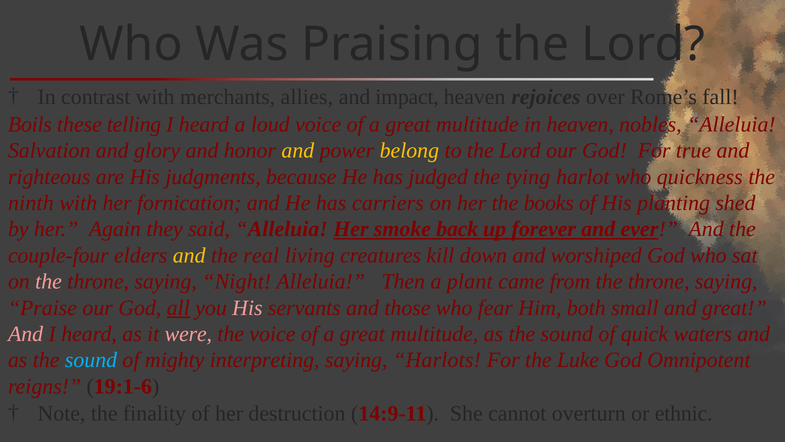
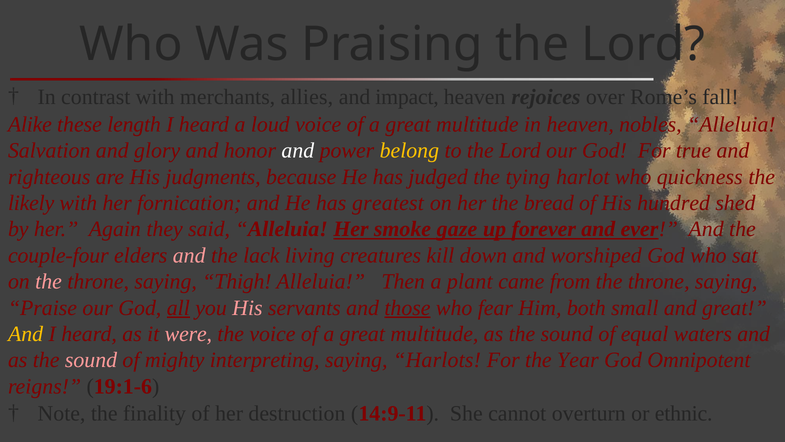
Boils: Boils -> Alike
telling: telling -> length
and at (298, 150) colour: yellow -> white
ninth: ninth -> likely
carriers: carriers -> greatest
books: books -> bread
planting: planting -> hundred
back: back -> gaze
and at (189, 255) colour: yellow -> pink
real: real -> lack
Night: Night -> Thigh
those underline: none -> present
And at (26, 334) colour: pink -> yellow
quick: quick -> equal
sound at (91, 360) colour: light blue -> pink
Luke: Luke -> Year
